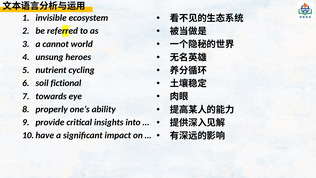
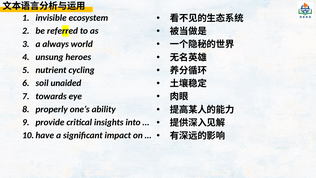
cannot: cannot -> always
fictional: fictional -> unaided
